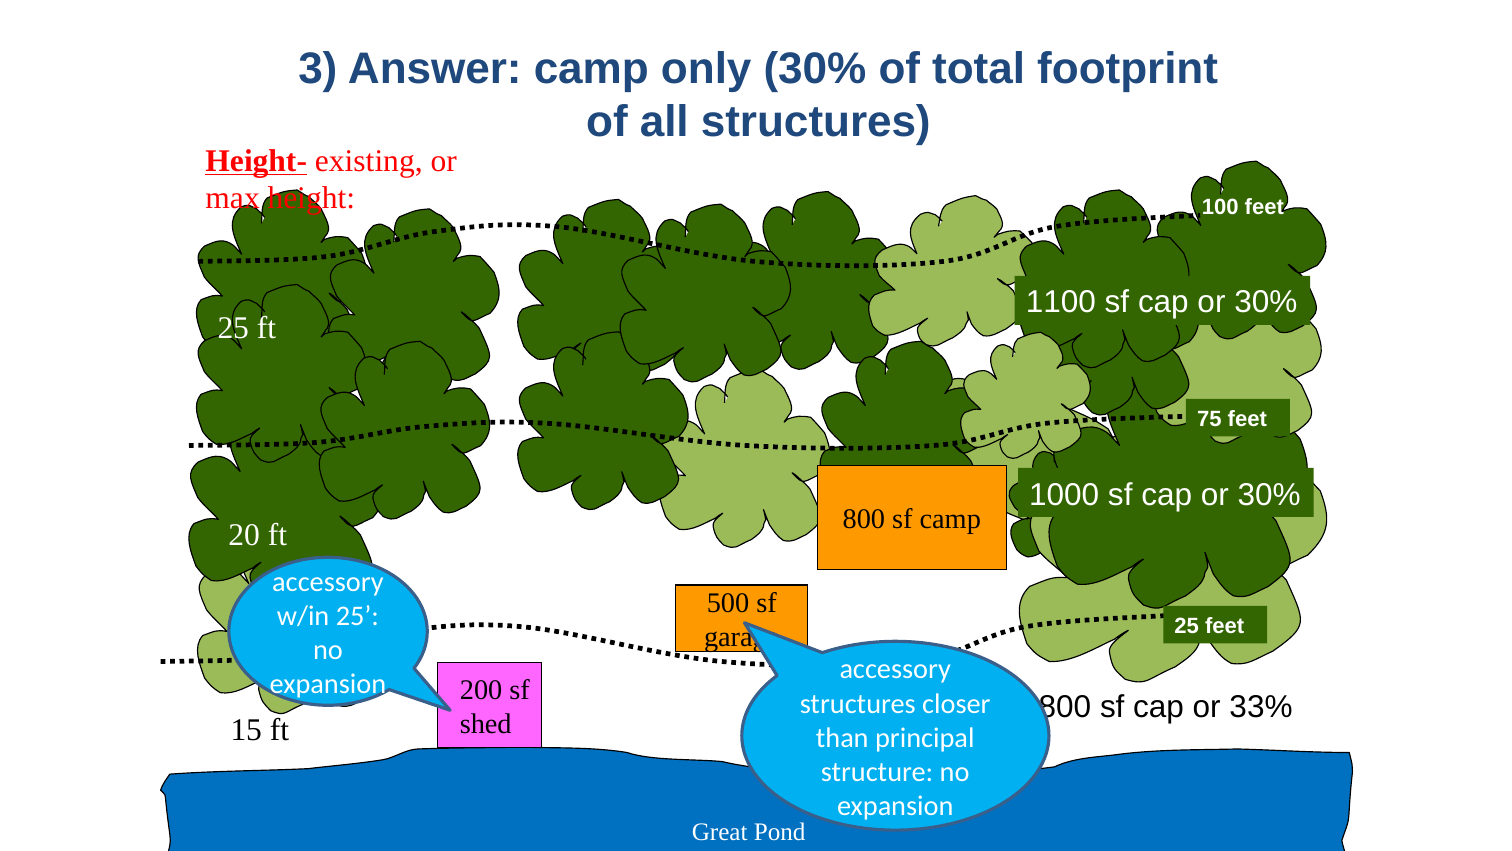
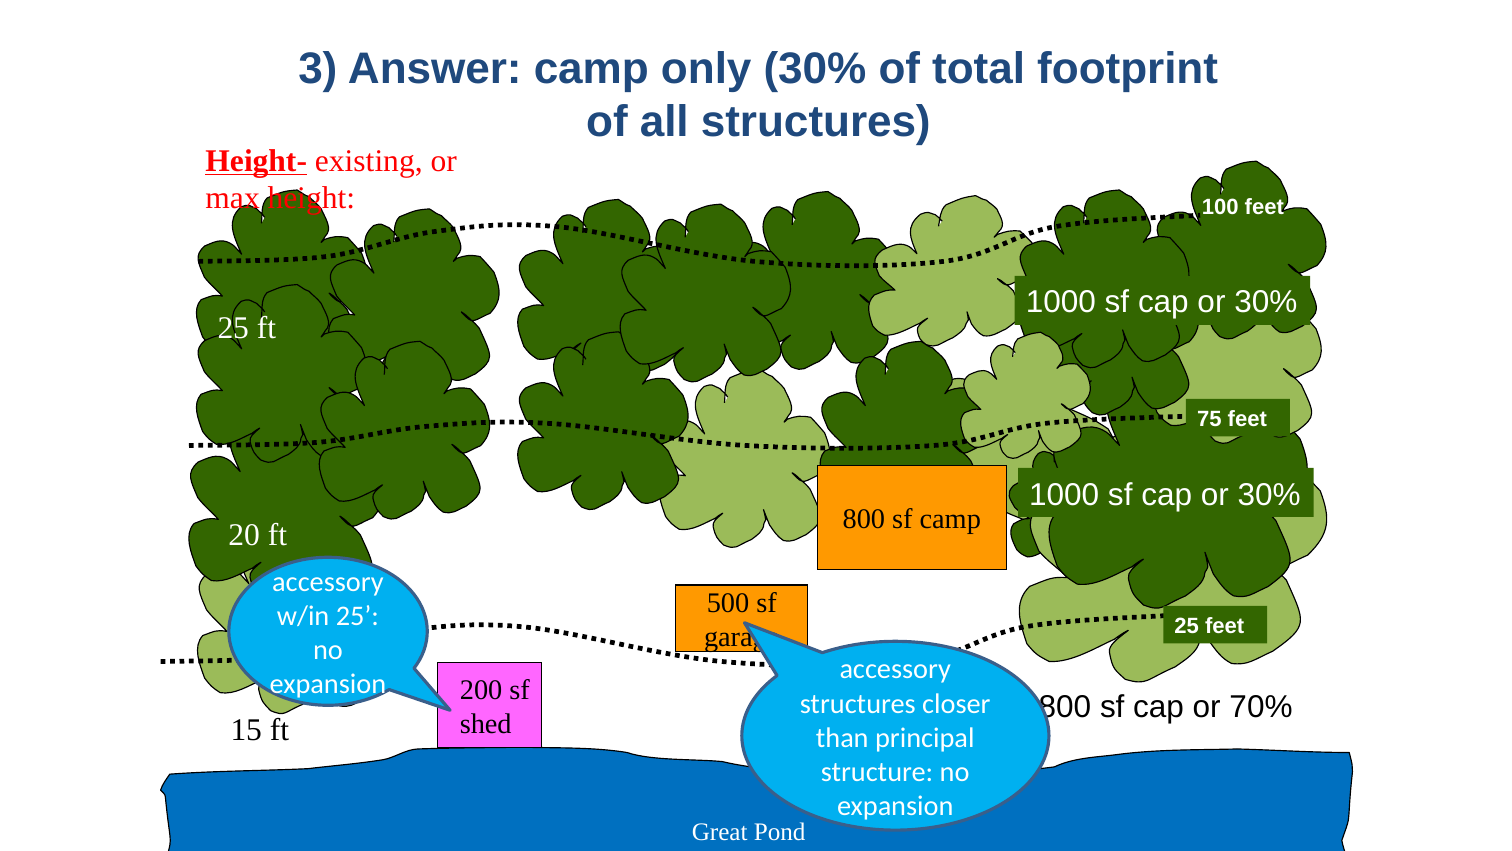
1100 at (1061, 302): 1100 -> 1000
33%: 33% -> 70%
